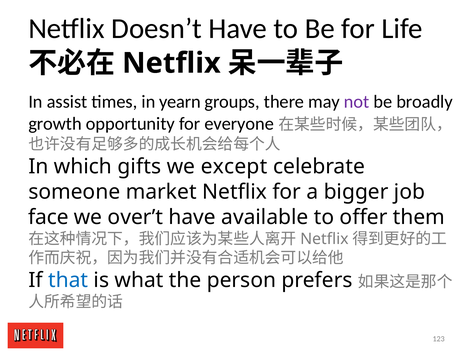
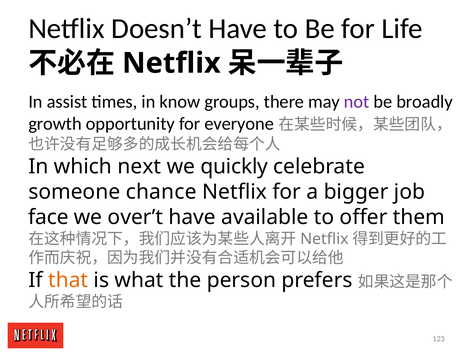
yearn: yearn -> know
gifts: gifts -> next
except: except -> quickly
market: market -> chance
that colour: blue -> orange
